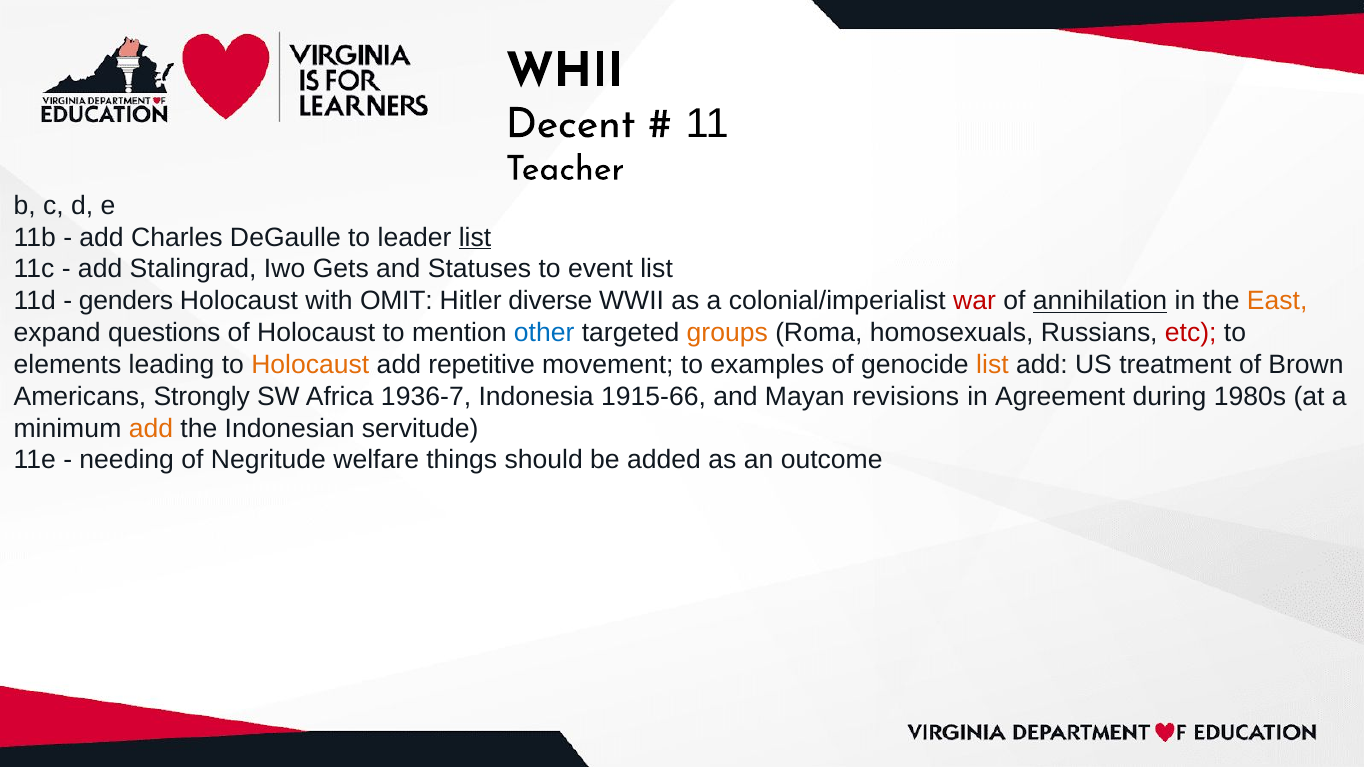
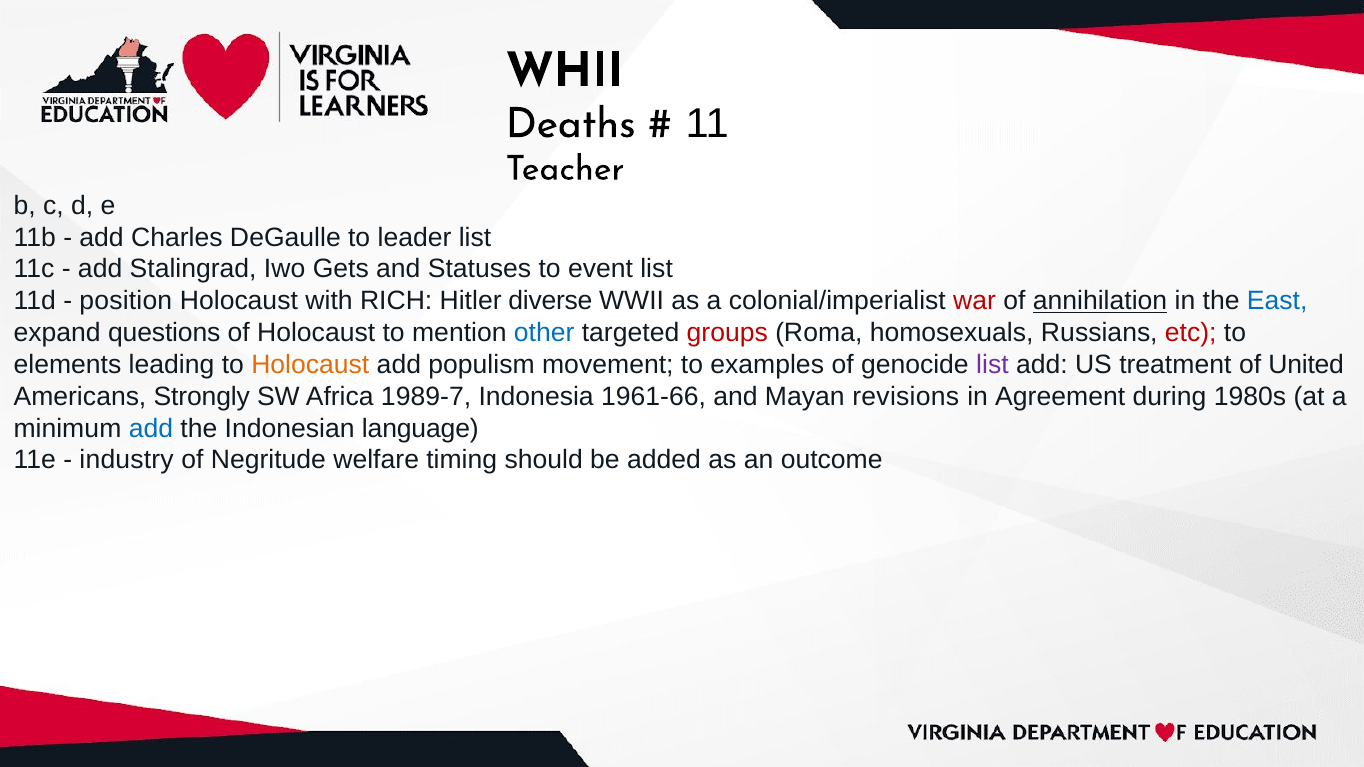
Decent: Decent -> Deaths
list at (475, 237) underline: present -> none
genders: genders -> position
OMIT: OMIT -> RICH
East colour: orange -> blue
groups colour: orange -> red
repetitive: repetitive -> populism
list at (992, 365) colour: orange -> purple
Brown: Brown -> United
1936-7: 1936-7 -> 1989-7
1915-66: 1915-66 -> 1961-66
add at (151, 428) colour: orange -> blue
servitude: servitude -> language
needing: needing -> industry
things: things -> timing
